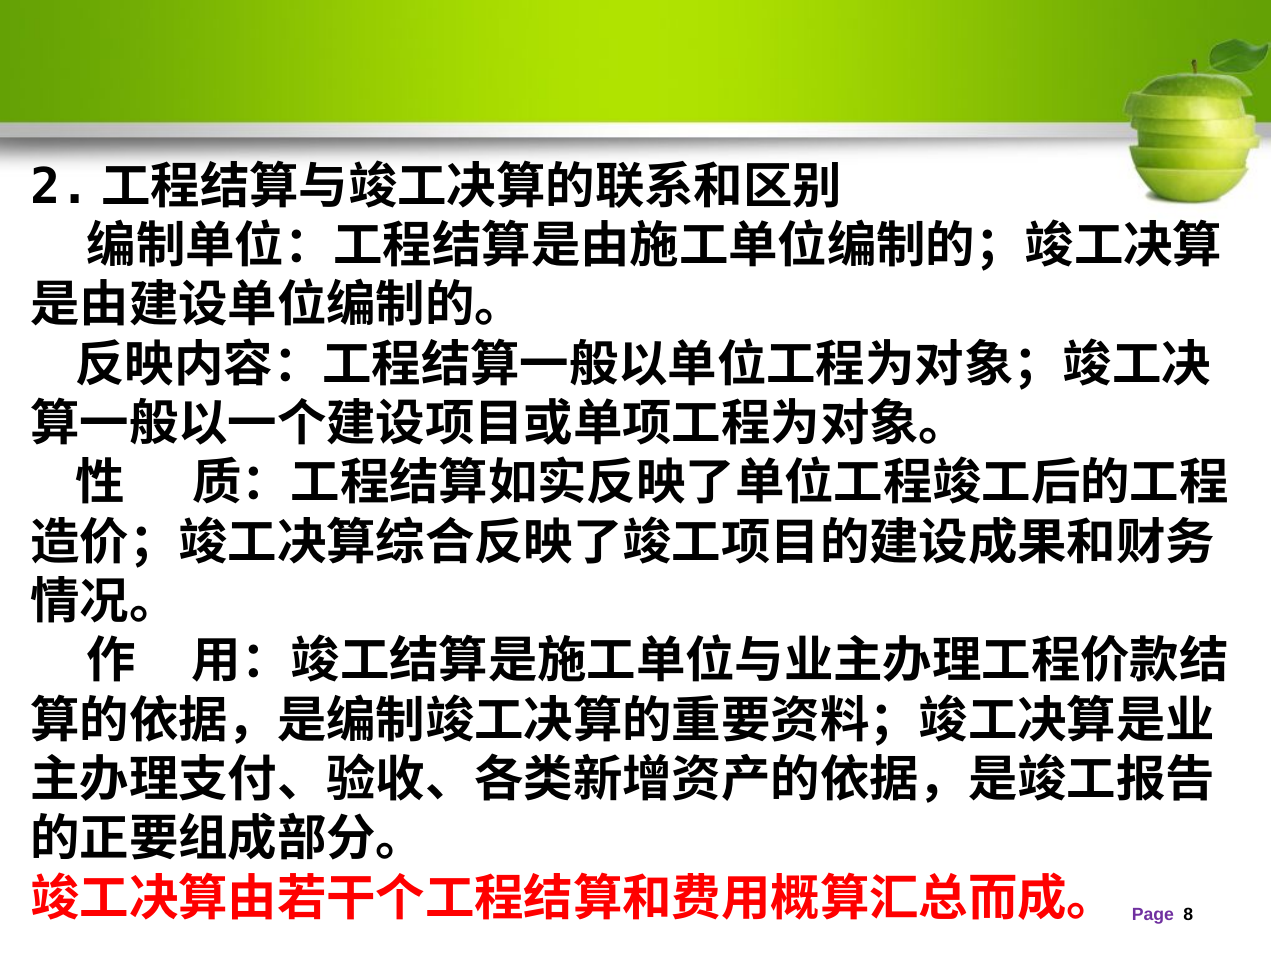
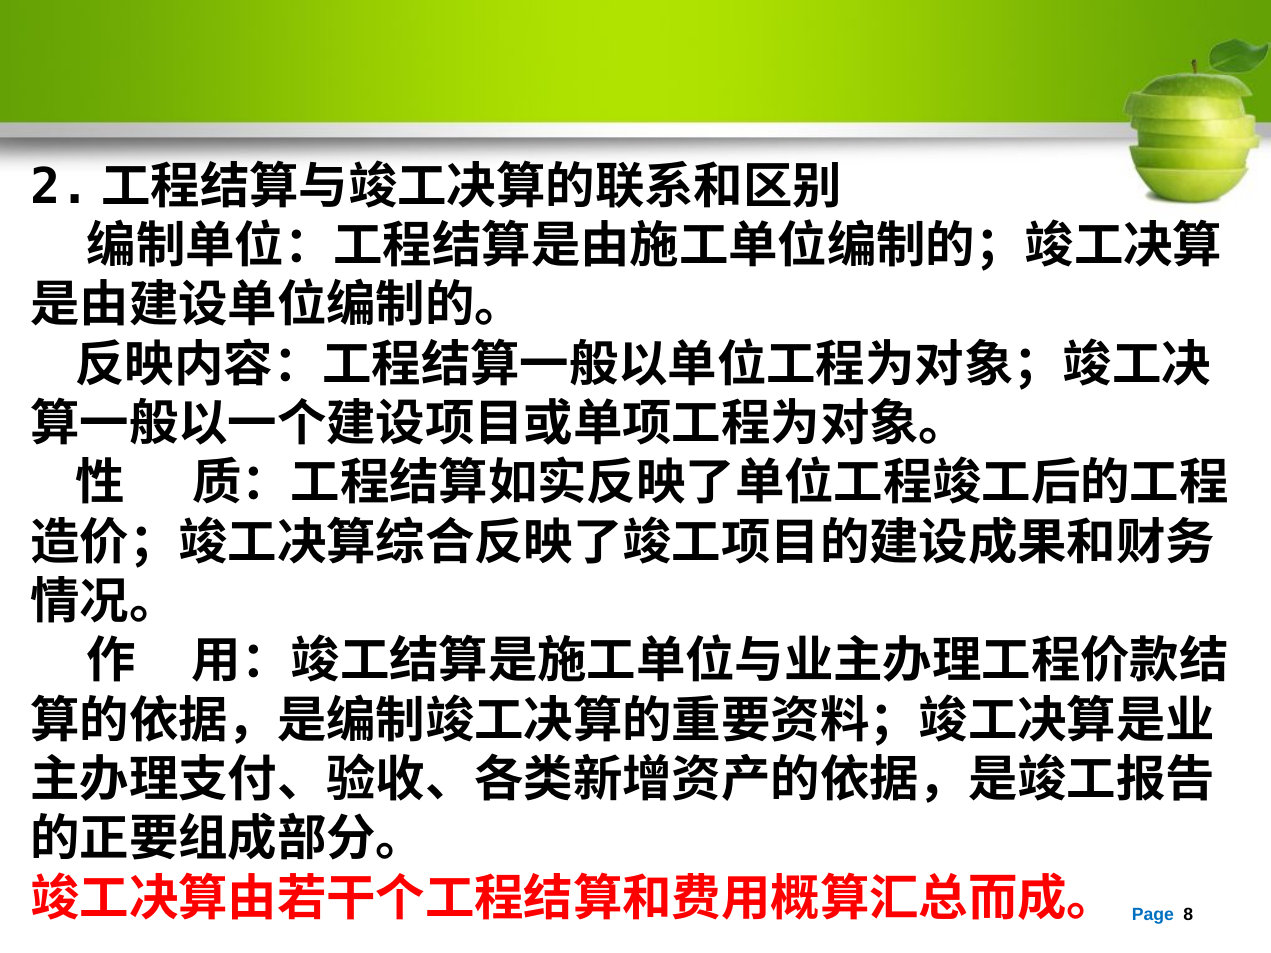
Page colour: purple -> blue
